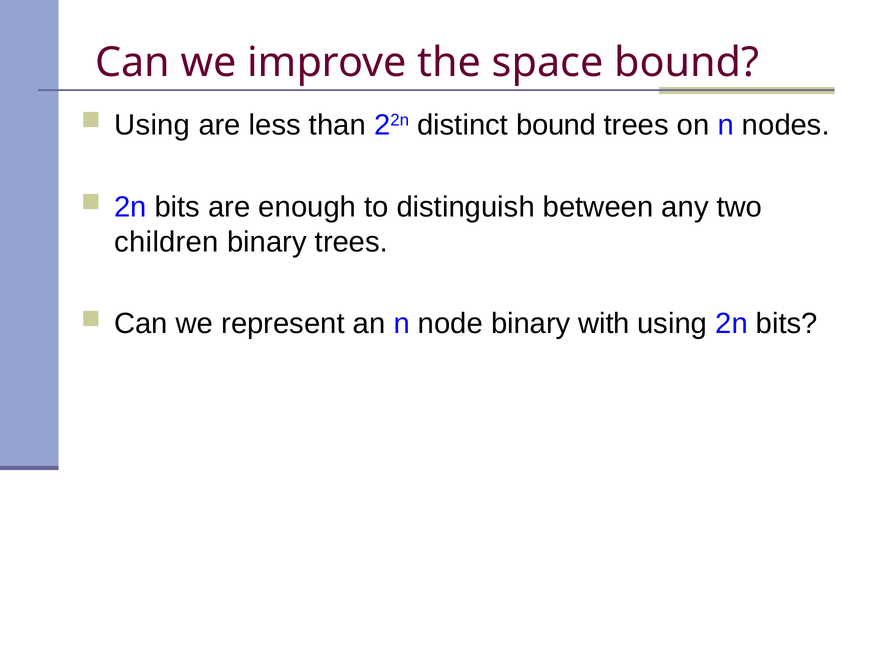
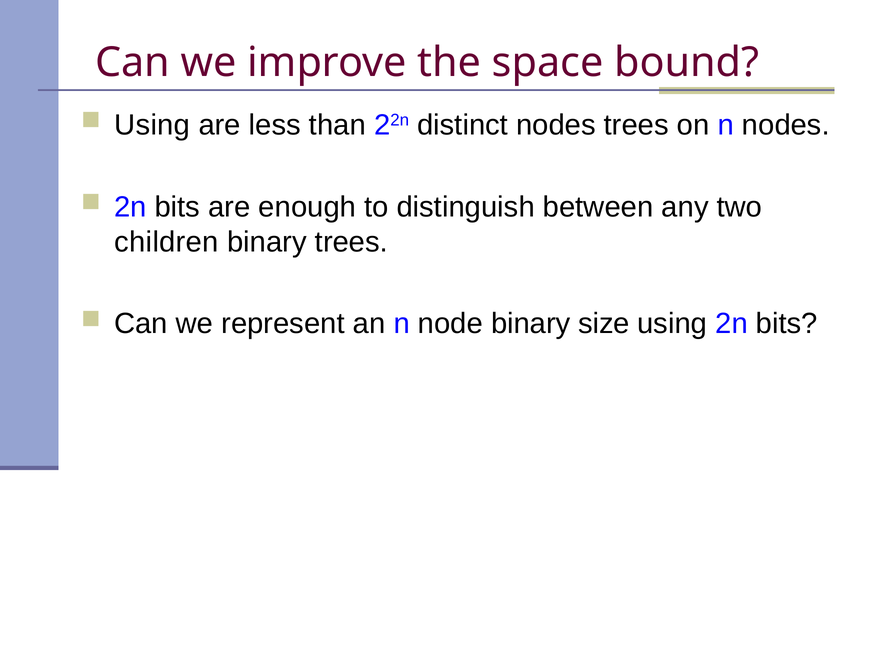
distinct bound: bound -> nodes
with: with -> size
